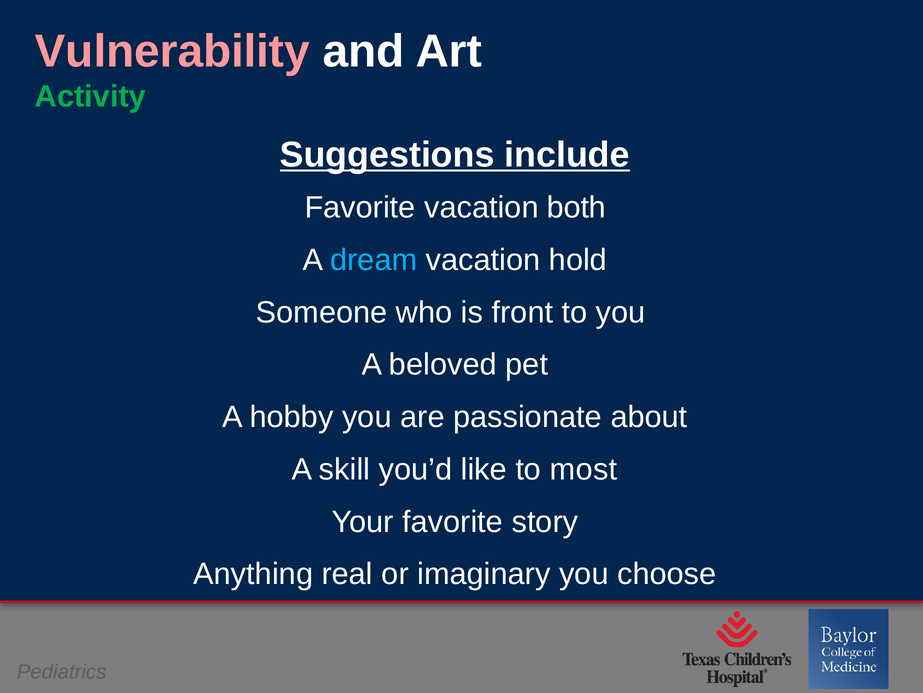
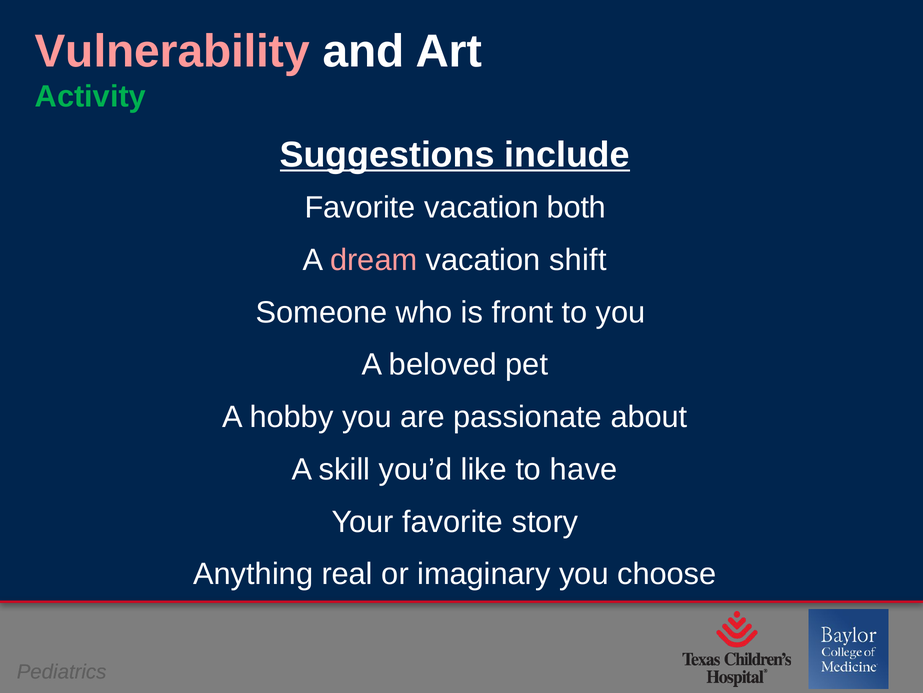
dream colour: light blue -> pink
hold: hold -> shift
most: most -> have
